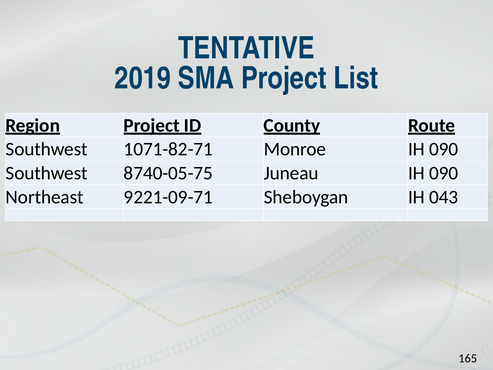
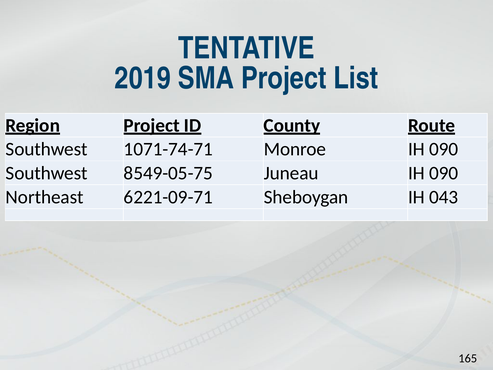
1071-82-71: 1071-82-71 -> 1071-74-71
8740-05-75: 8740-05-75 -> 8549-05-75
9221-09-71: 9221-09-71 -> 6221-09-71
